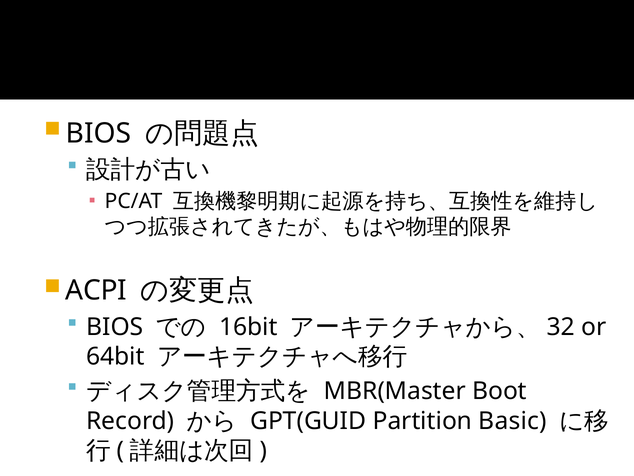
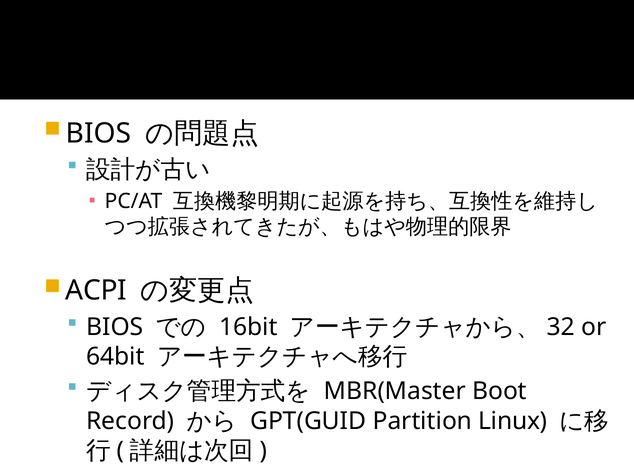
Basic: Basic -> Linux
